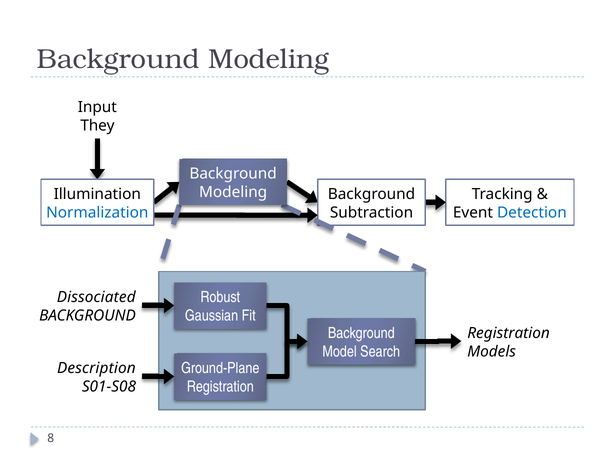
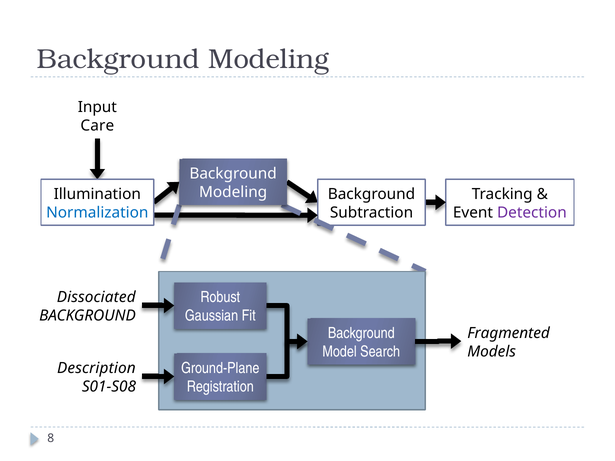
They: They -> Care
Detection colour: blue -> purple
Registration at (509, 333): Registration -> Fragmented
